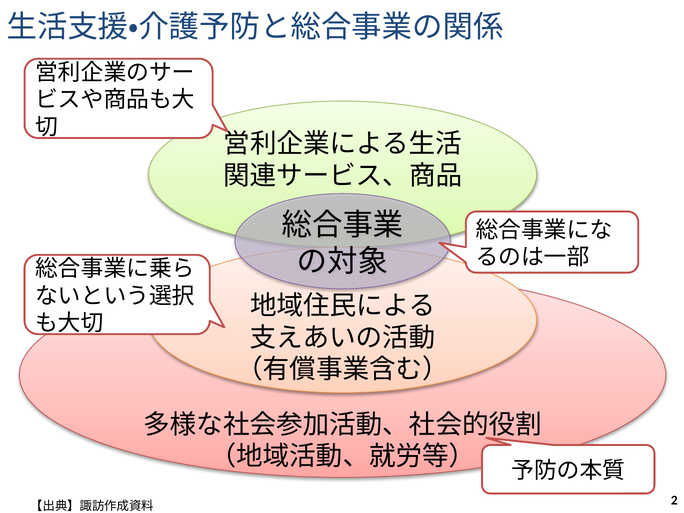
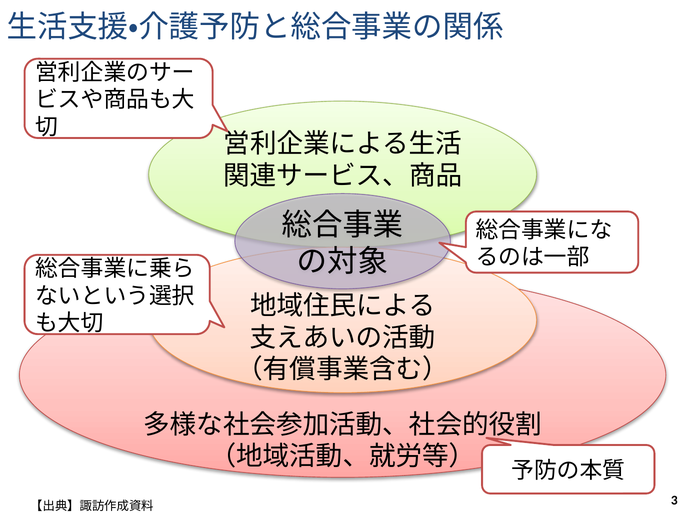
2: 2 -> 3
